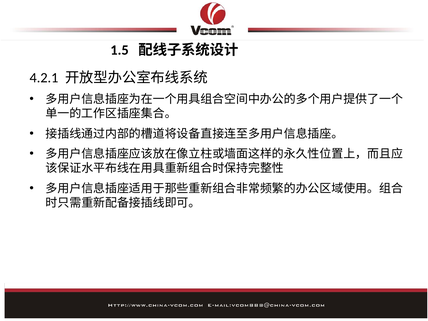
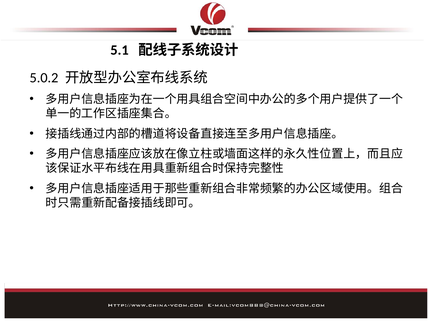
1.5: 1.5 -> 5.1
4.2.1: 4.2.1 -> 5.0.2
